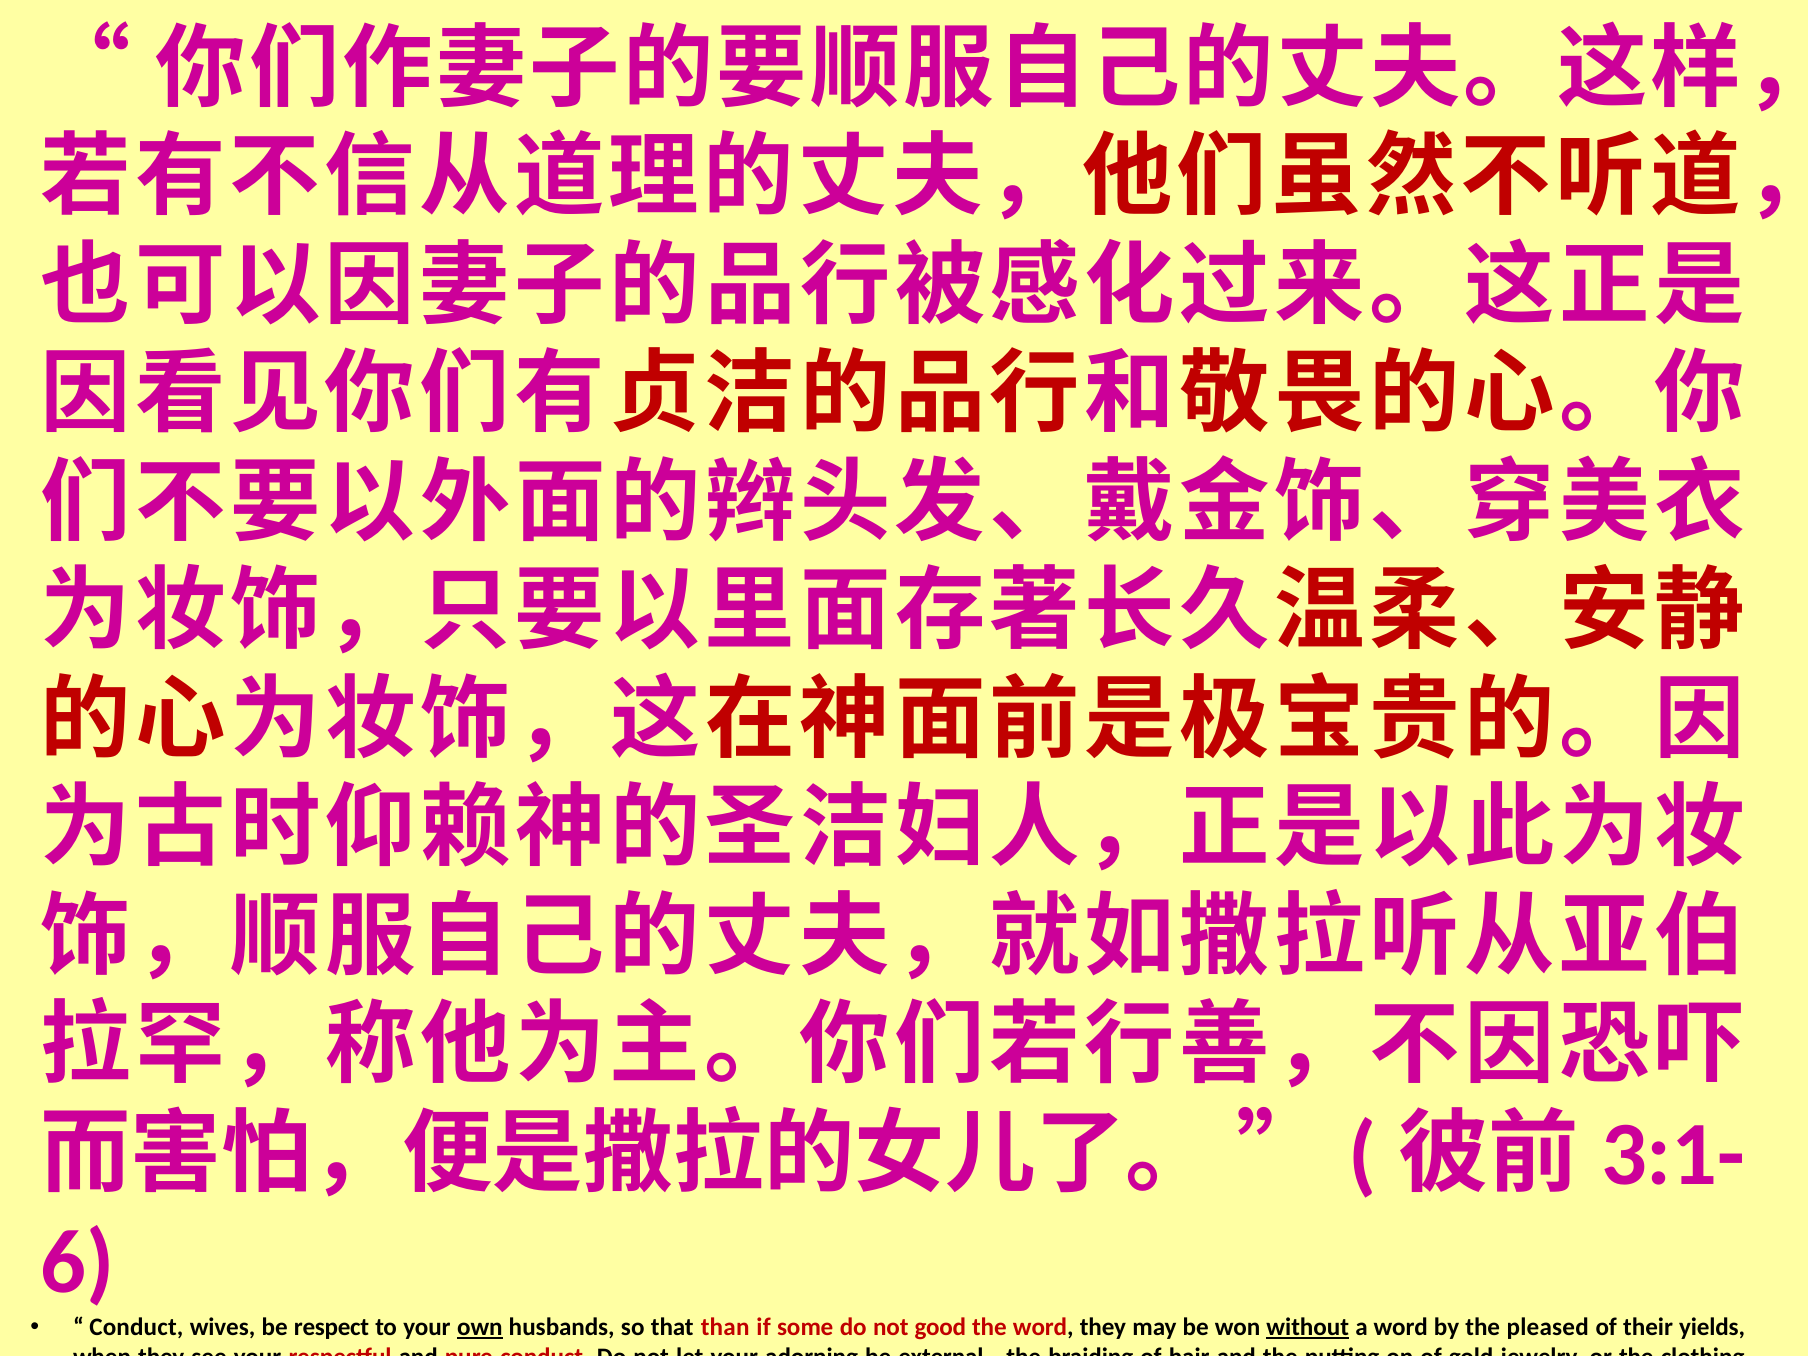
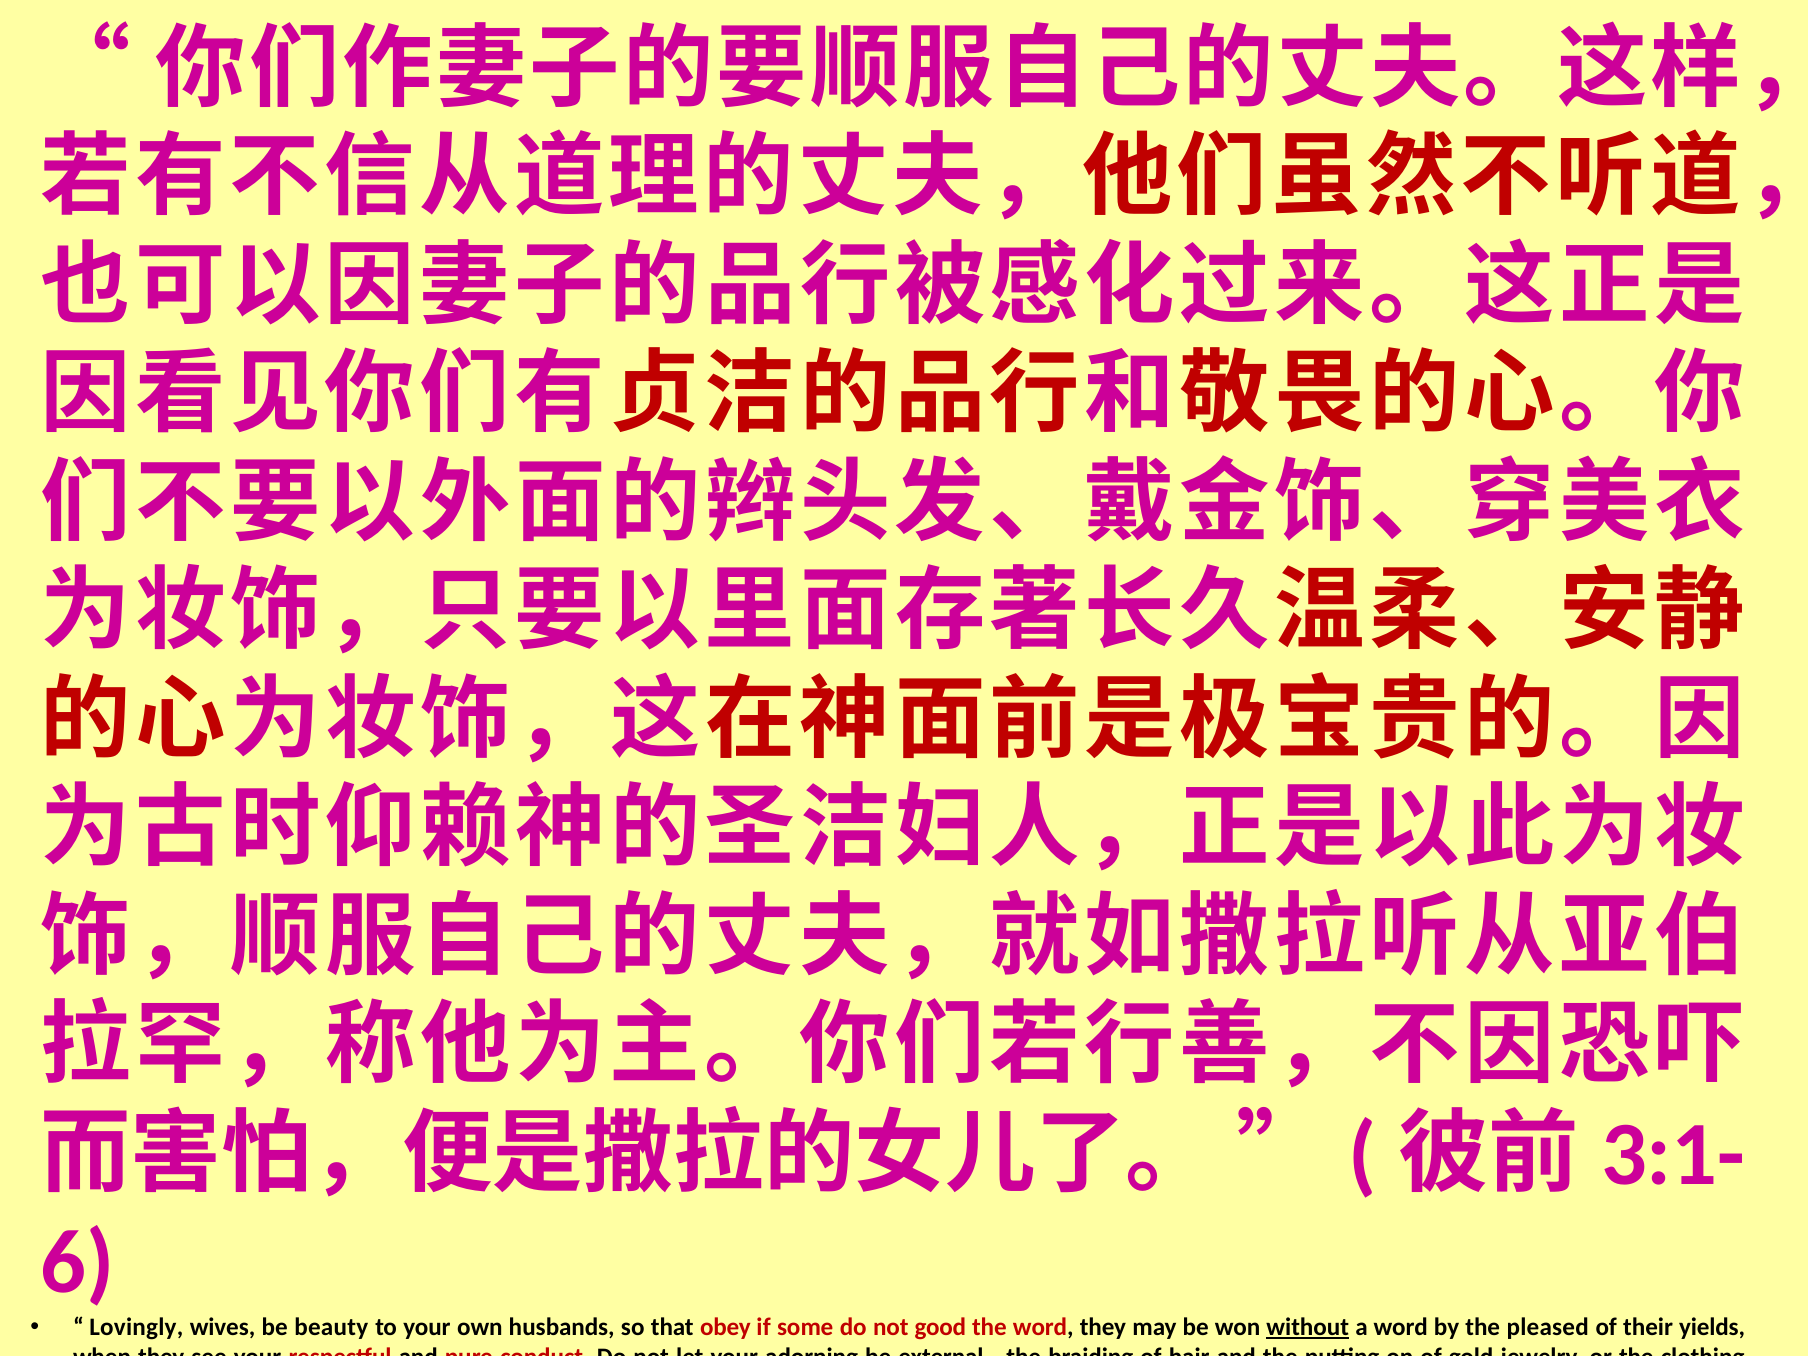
Conduct at (136, 1327): Conduct -> Lovingly
be respect: respect -> beauty
own at (480, 1327) underline: present -> none
than: than -> obey
